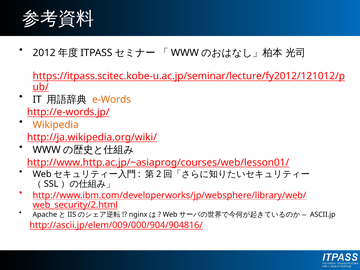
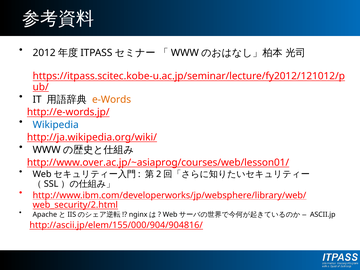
Wikipedia colour: orange -> blue
http://www.http.ac.jp/~asiaprog/courses/web/lesson01/: http://www.http.ac.jp/~asiaprog/courses/web/lesson01/ -> http://www.over.ac.jp/~asiaprog/courses/web/lesson01/
http://ascii.jp/elem/009/000/904/904816/: http://ascii.jp/elem/009/000/904/904816/ -> http://ascii.jp/elem/155/000/904/904816/
